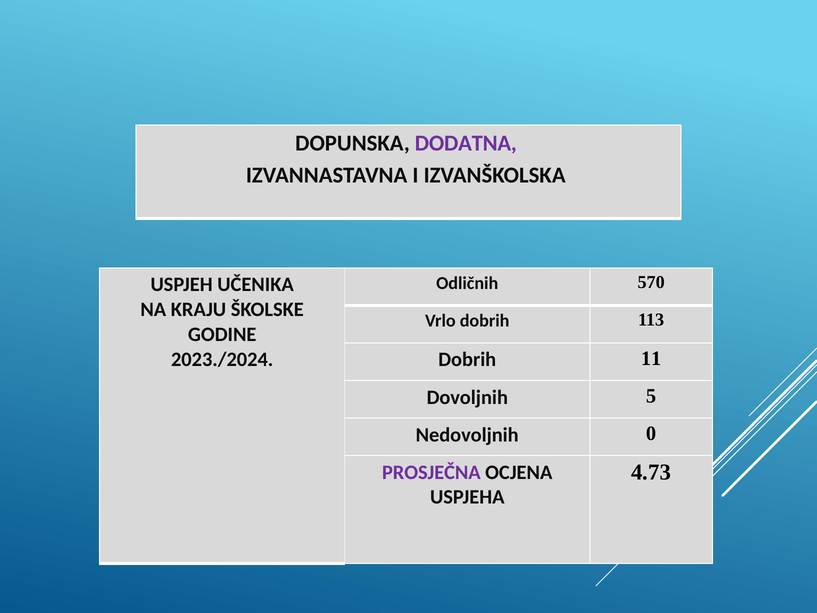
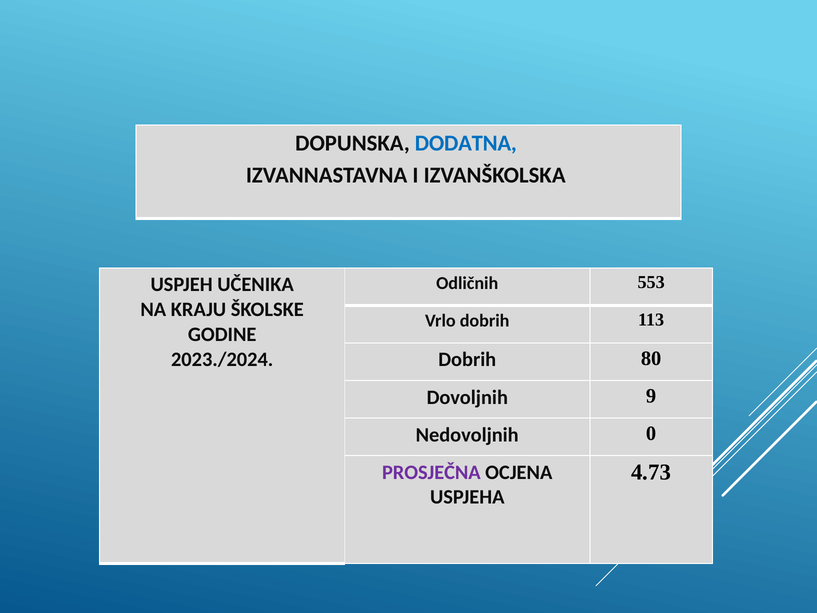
DODATNA colour: purple -> blue
570: 570 -> 553
11: 11 -> 80
5: 5 -> 9
